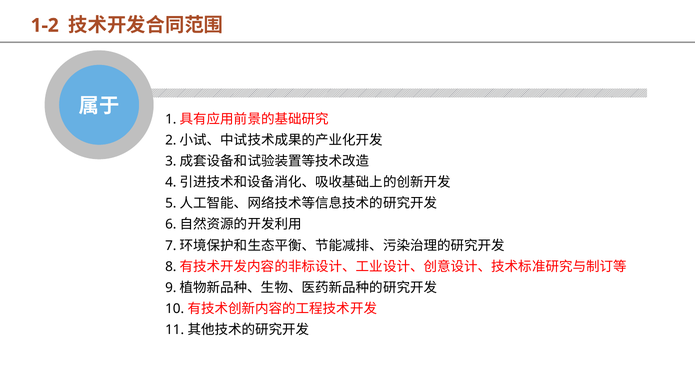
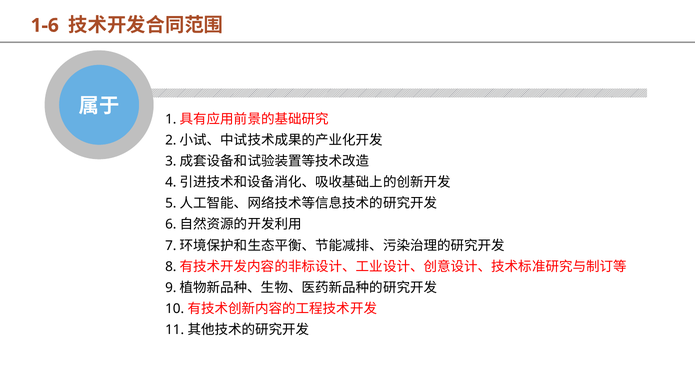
1-2: 1-2 -> 1-6
